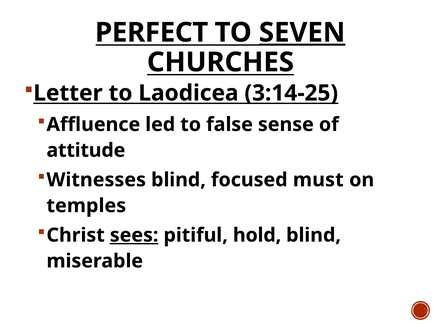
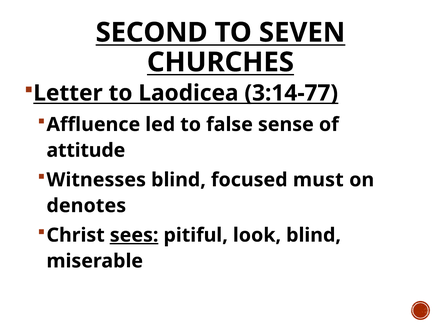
PERFECT: PERFECT -> SECOND
SEVEN underline: present -> none
3:14-25: 3:14-25 -> 3:14-77
temples: temples -> denotes
hold: hold -> look
